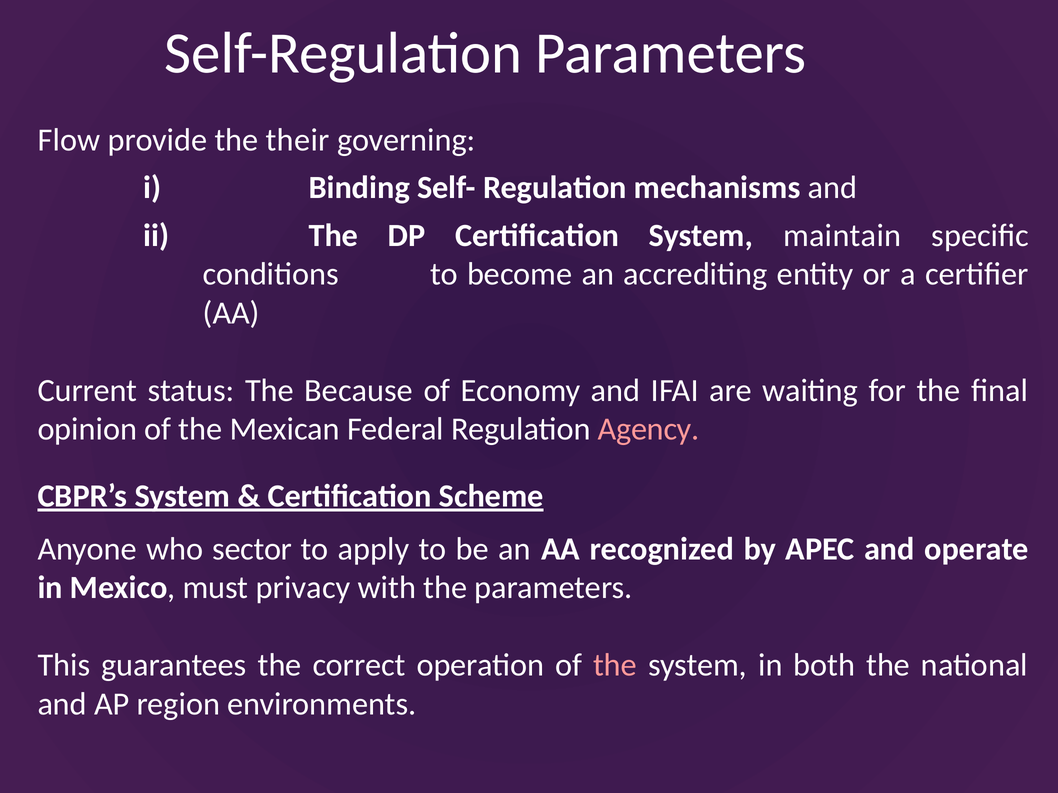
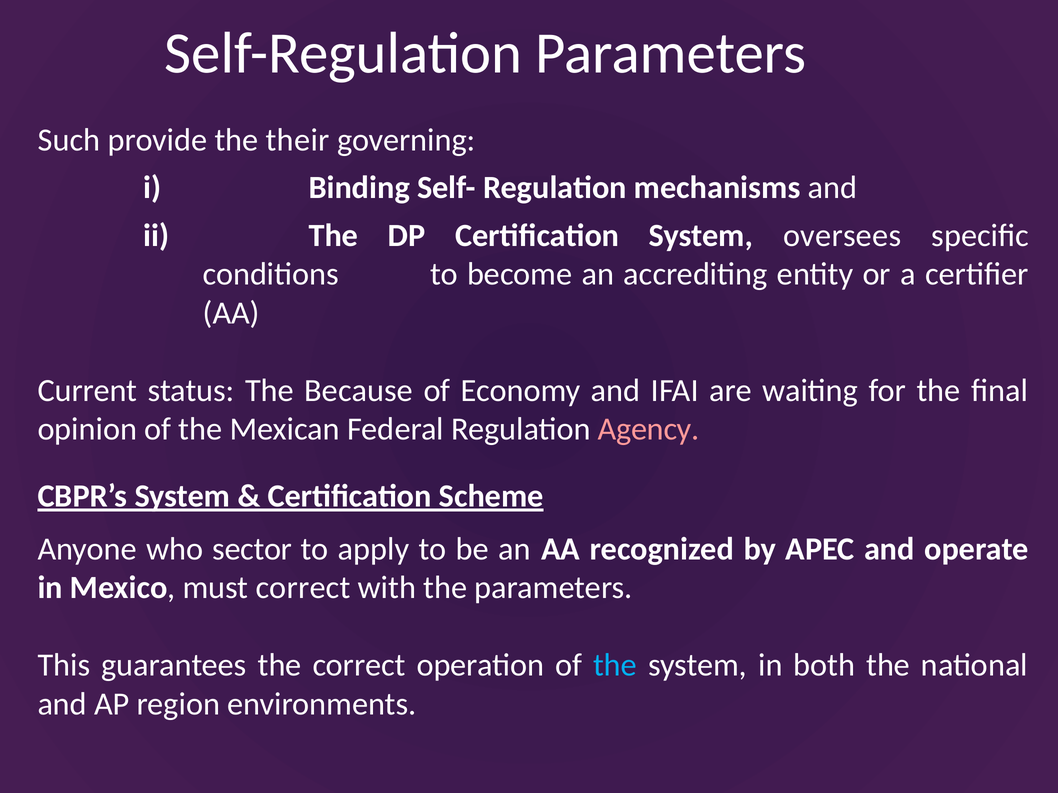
Flow: Flow -> Such
maintain: maintain -> oversees
must privacy: privacy -> correct
the at (615, 666) colour: pink -> light blue
